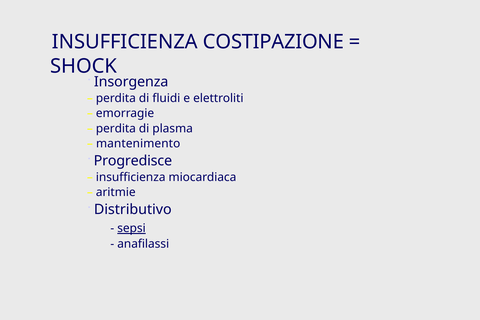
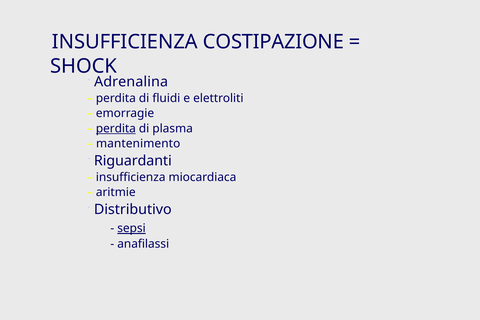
Insorgenza: Insorgenza -> Adrenalina
perdita at (116, 128) underline: none -> present
Progredisce: Progredisce -> Riguardanti
